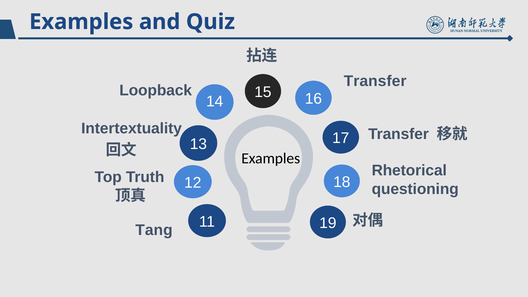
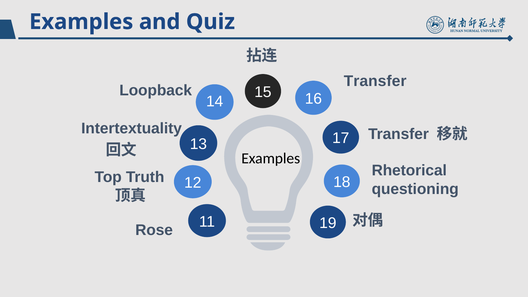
Tang: Tang -> Rose
